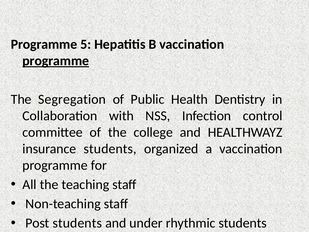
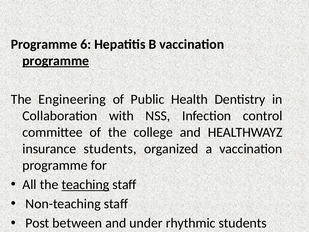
5: 5 -> 6
Segregation: Segregation -> Engineering
teaching underline: none -> present
Post students: students -> between
